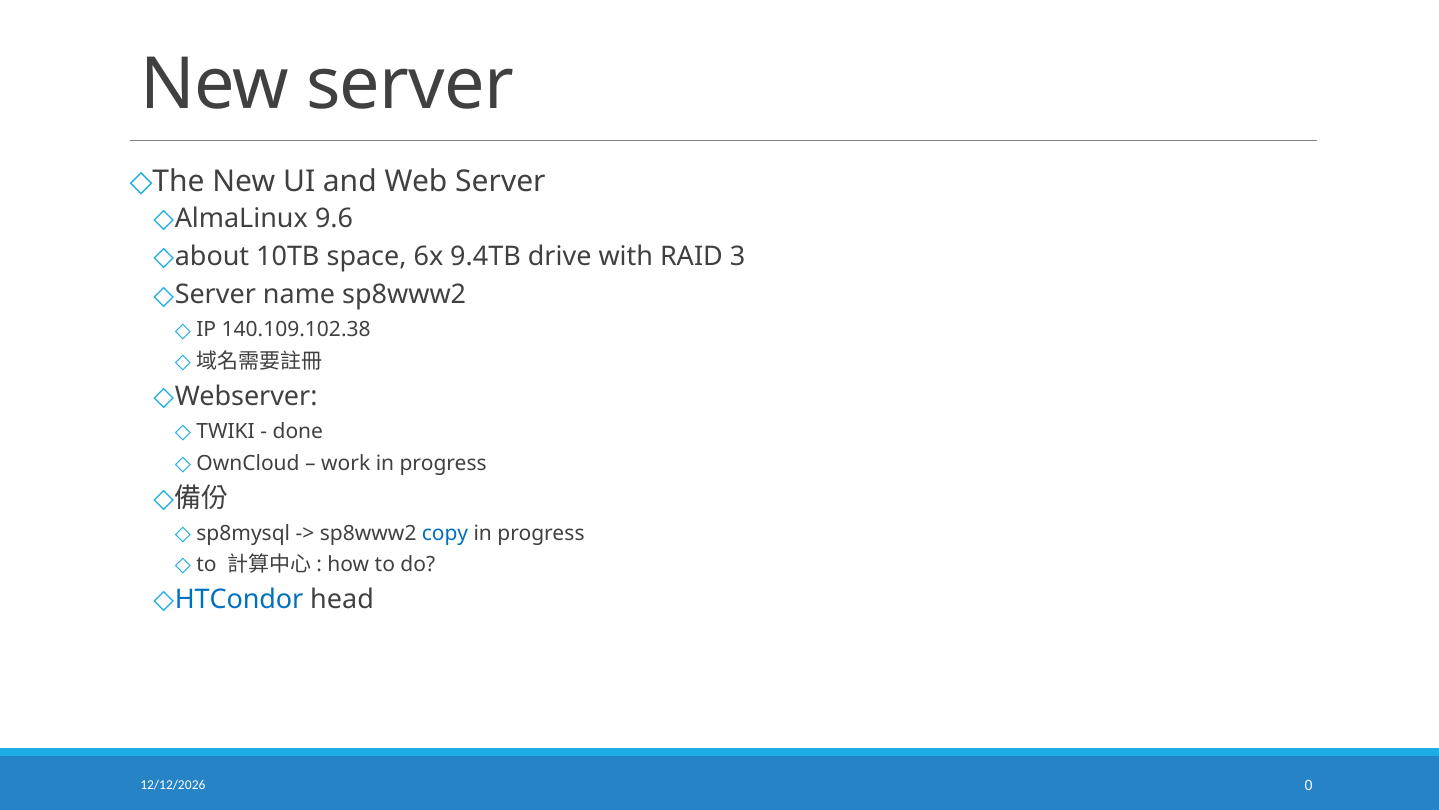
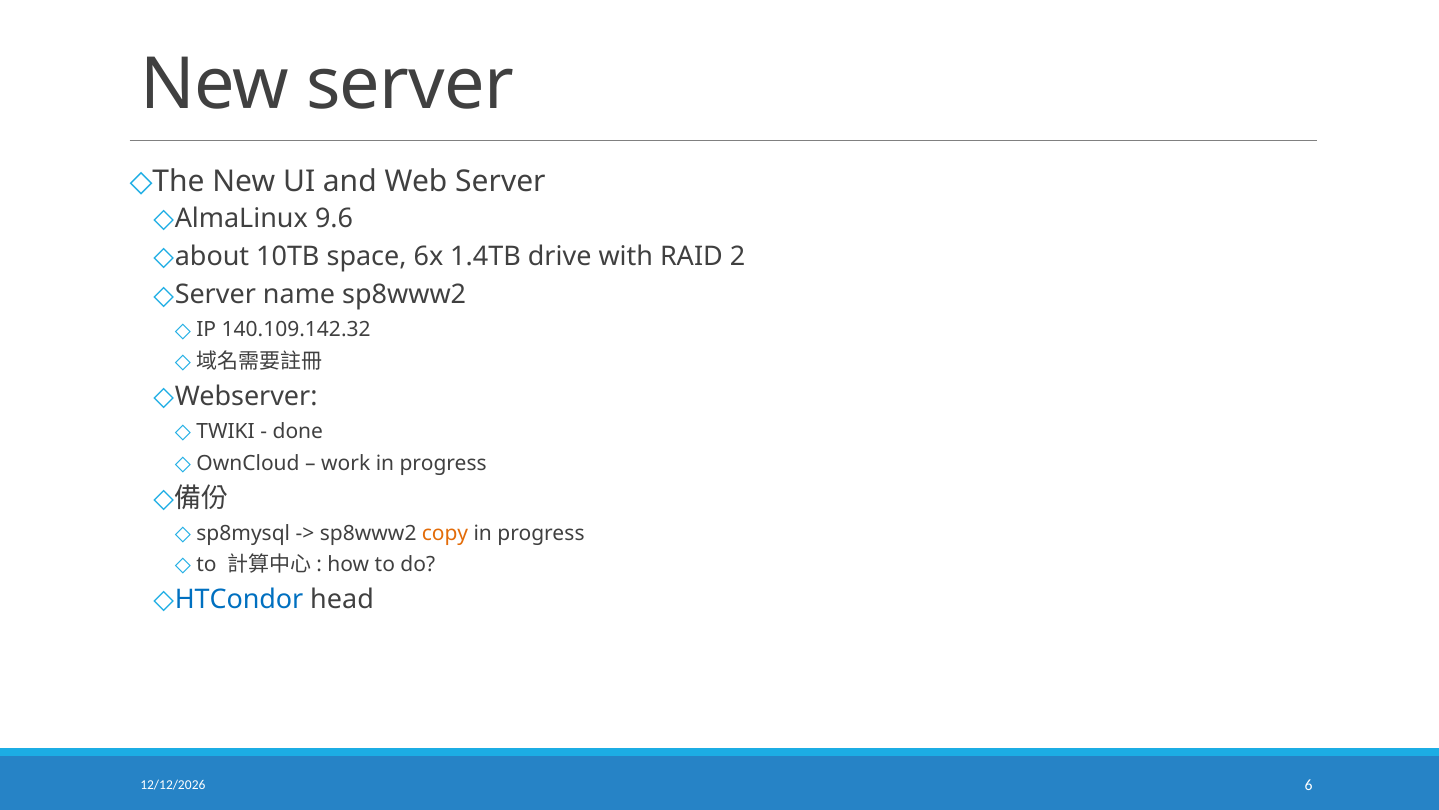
9.4TB: 9.4TB -> 1.4TB
3: 3 -> 2
140.109.102.38: 140.109.102.38 -> 140.109.142.32
copy colour: blue -> orange
0: 0 -> 6
